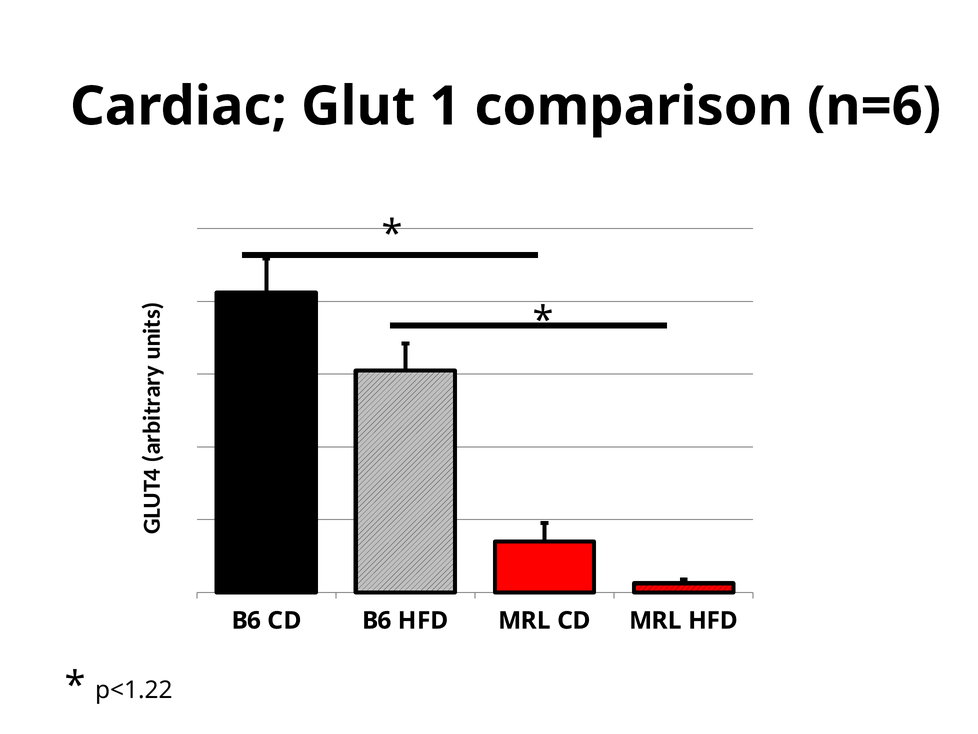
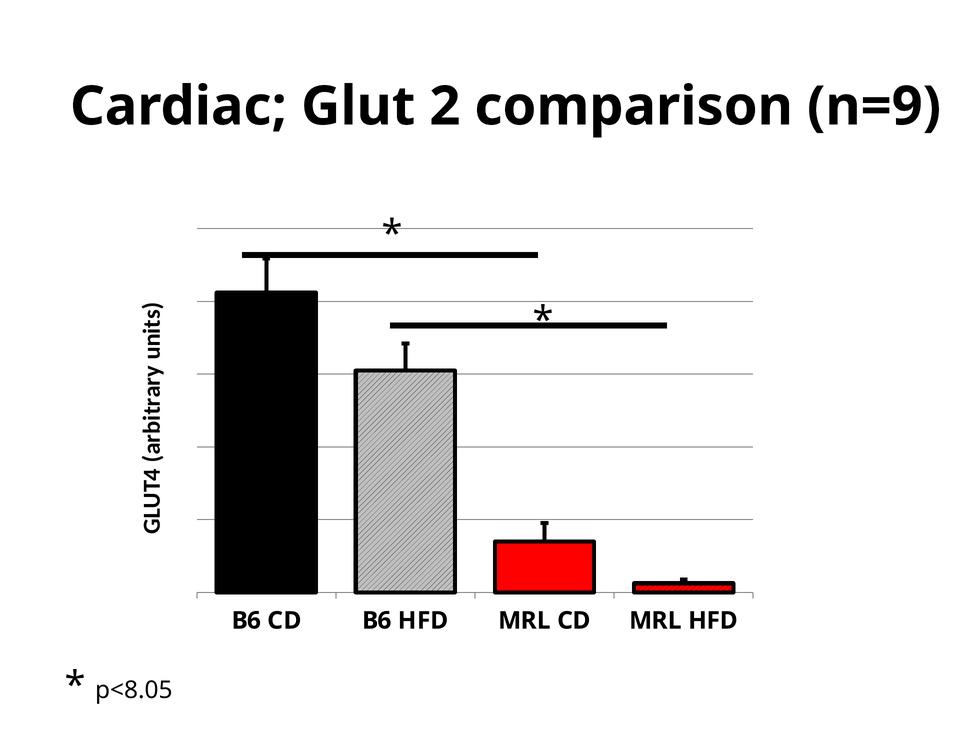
1: 1 -> 2
n=6: n=6 -> n=9
p<1.22: p<1.22 -> p<8.05
